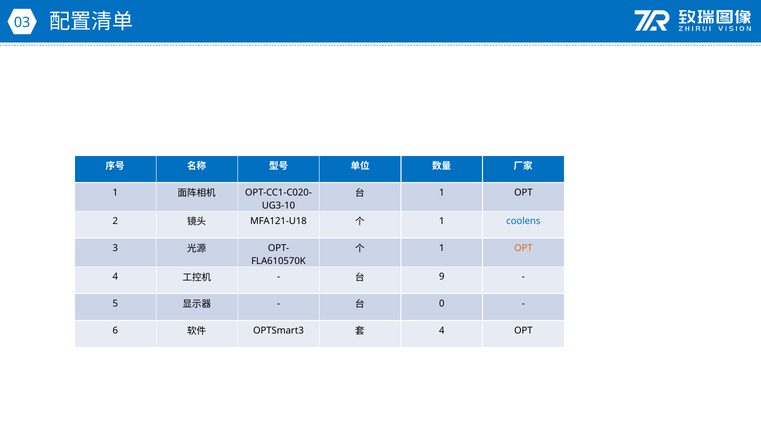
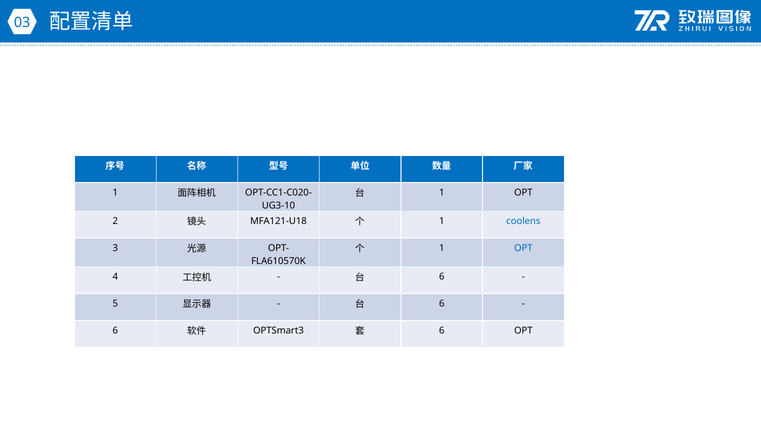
OPT at (523, 248) colour: orange -> blue
9 at (442, 277): 9 -> 6
0 at (442, 304): 0 -> 6
4 at (442, 330): 4 -> 6
